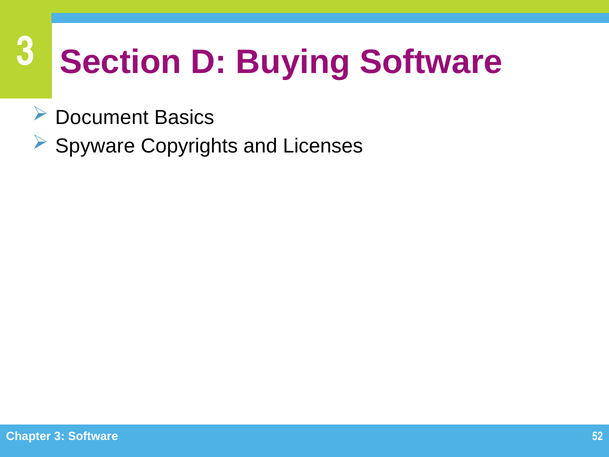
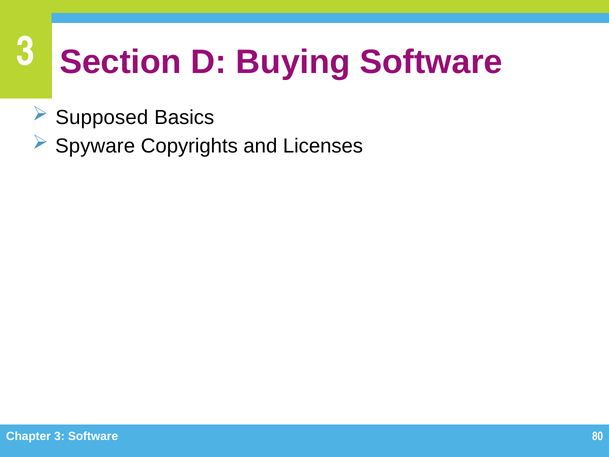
Document: Document -> Supposed
52: 52 -> 80
